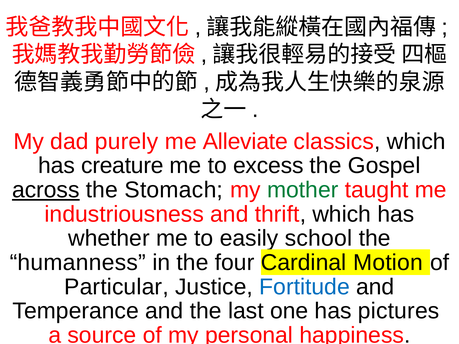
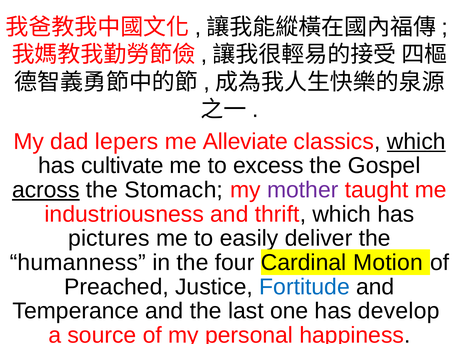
purely: purely -> lepers
which at (416, 142) underline: none -> present
creature: creature -> cultivate
mother colour: green -> purple
whether: whether -> pictures
school: school -> deliver
Particular: Particular -> Preached
pictures: pictures -> develop
